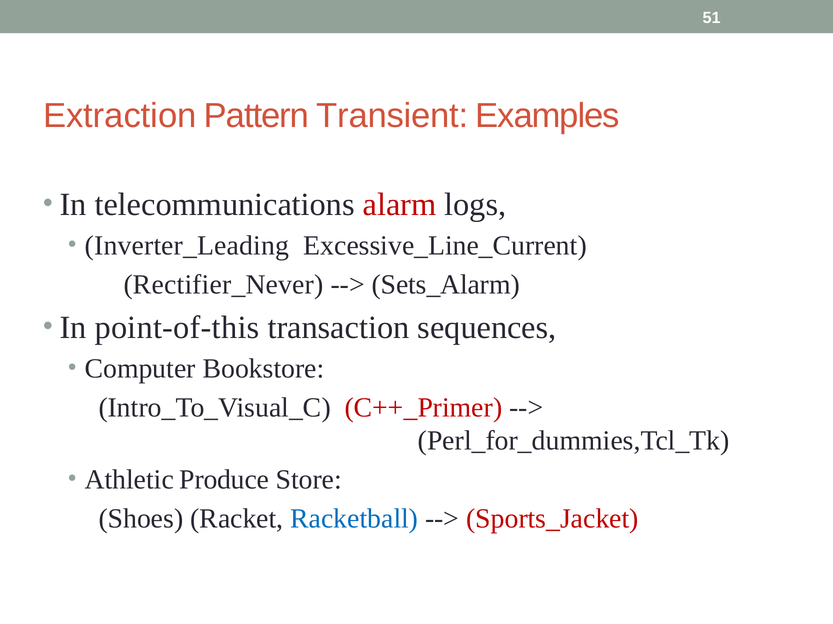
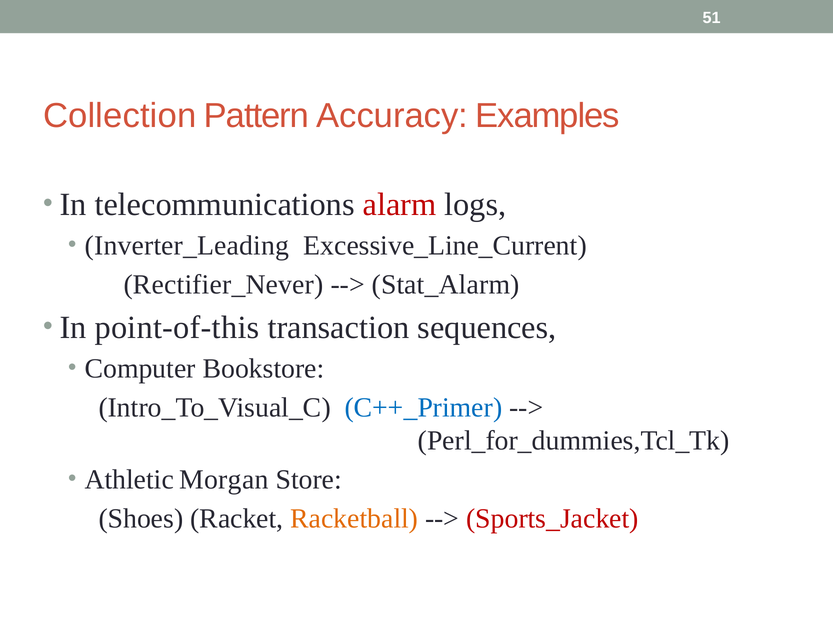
Extraction: Extraction -> Collection
Transient: Transient -> Accuracy
Sets_Alarm: Sets_Alarm -> Stat_Alarm
C++_Primer colour: red -> blue
Produce: Produce -> Morgan
Racketball colour: blue -> orange
